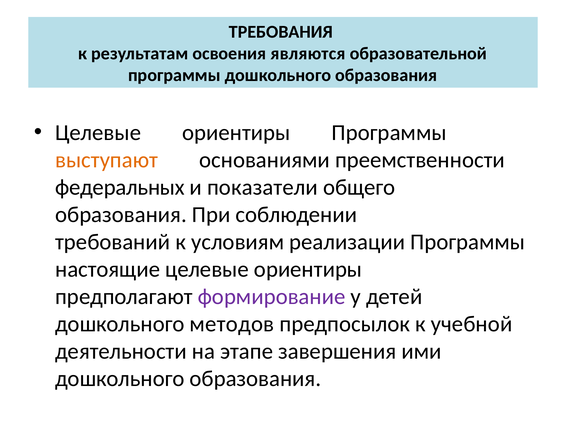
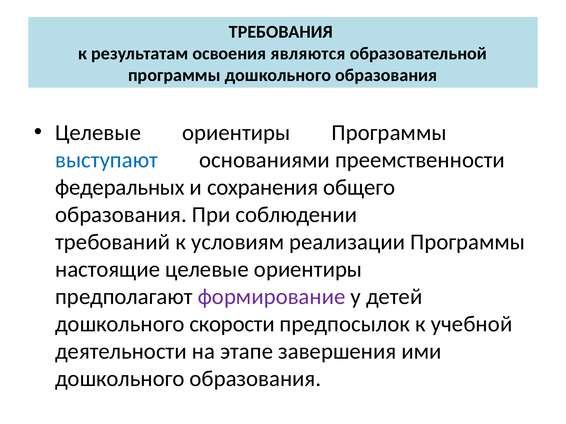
выступают colour: orange -> blue
показатели: показатели -> сохранения
методов: методов -> скорости
